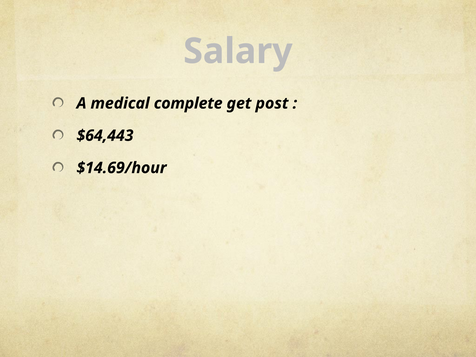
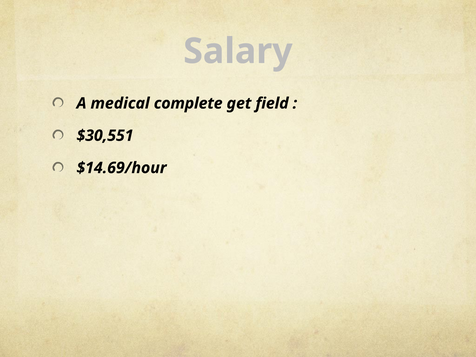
post: post -> field
$64,443: $64,443 -> $30,551
